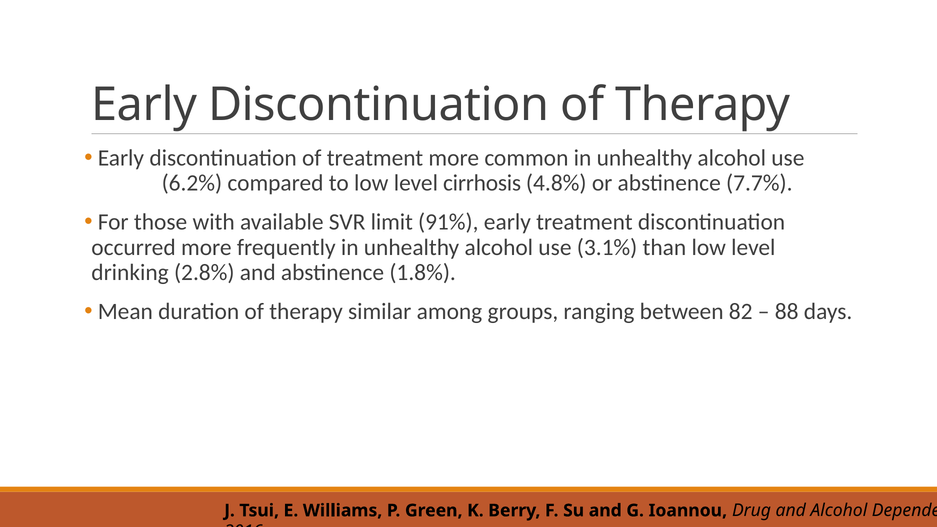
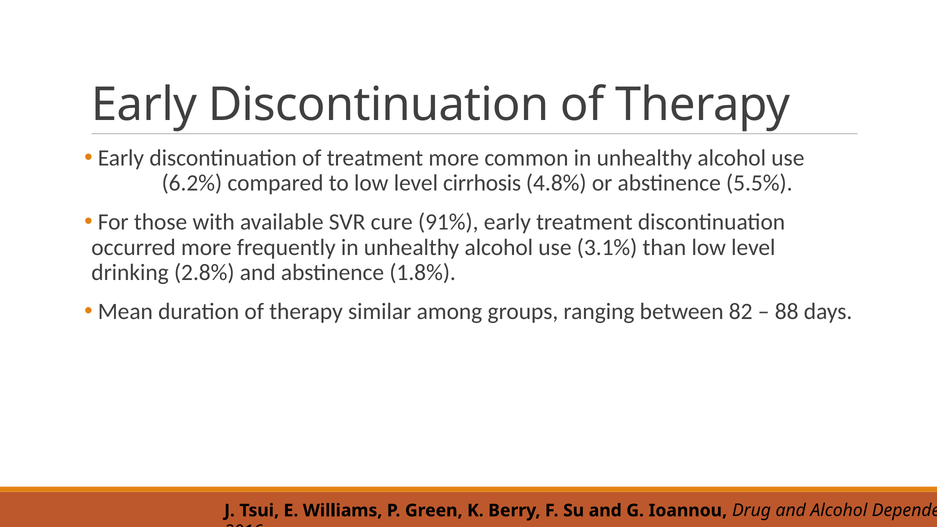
7.7%: 7.7% -> 5.5%
limit: limit -> cure
